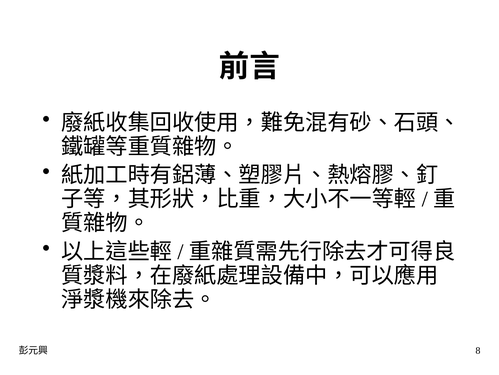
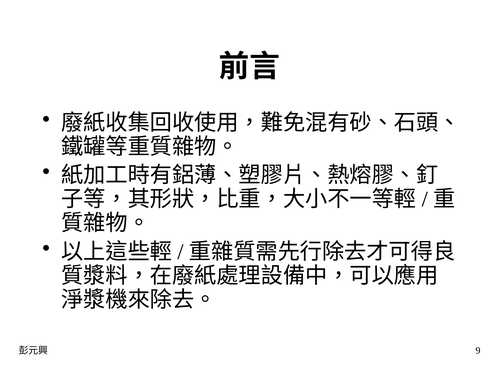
8: 8 -> 9
